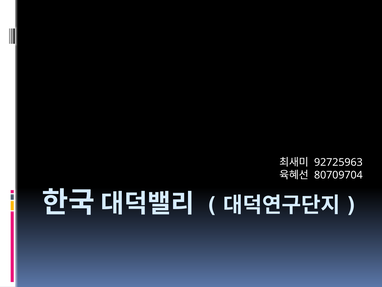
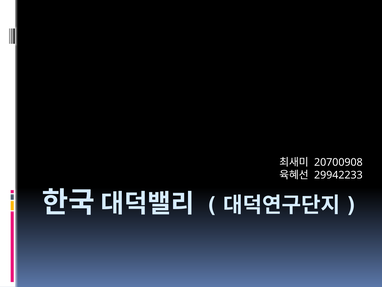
92725963: 92725963 -> 20700908
80709704: 80709704 -> 29942233
